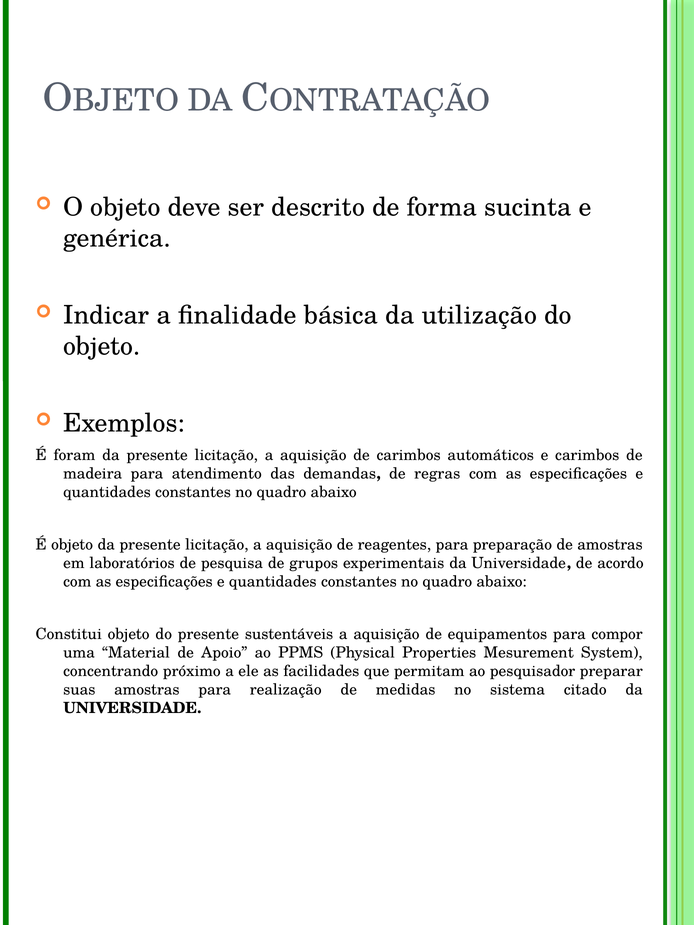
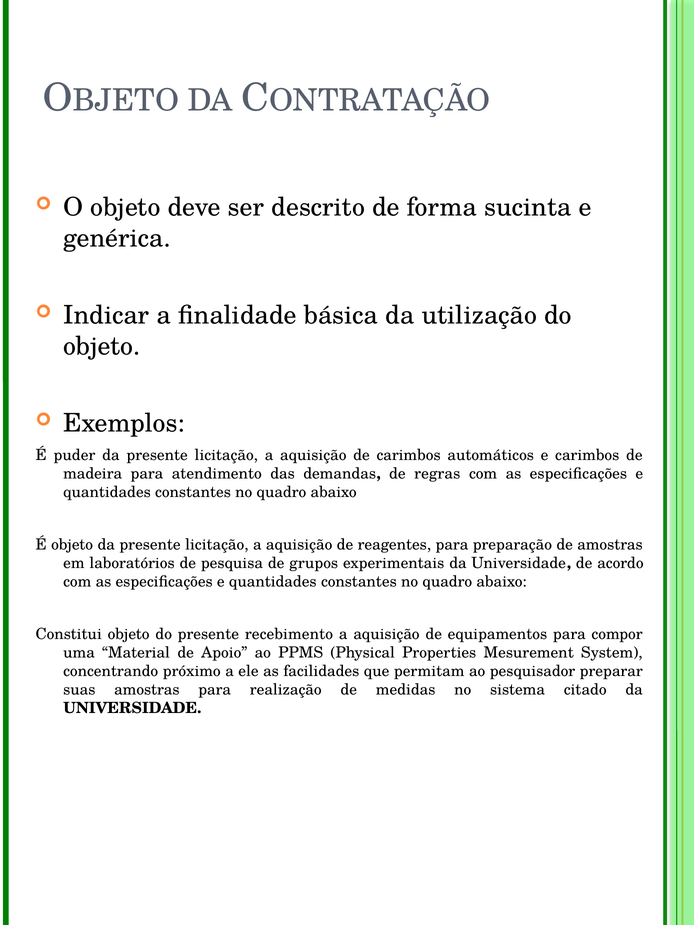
foram: foram -> puder
sustentáveis: sustentáveis -> recebimento
